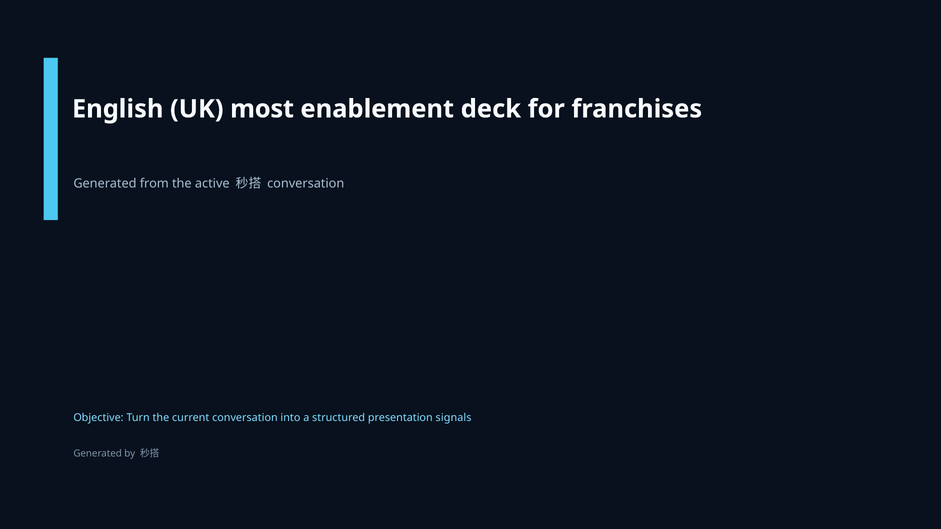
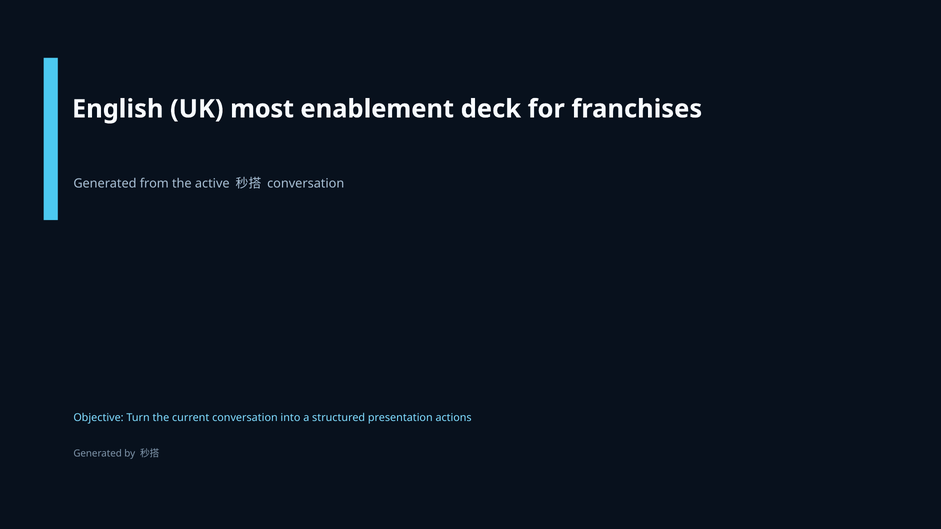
signals: signals -> actions
